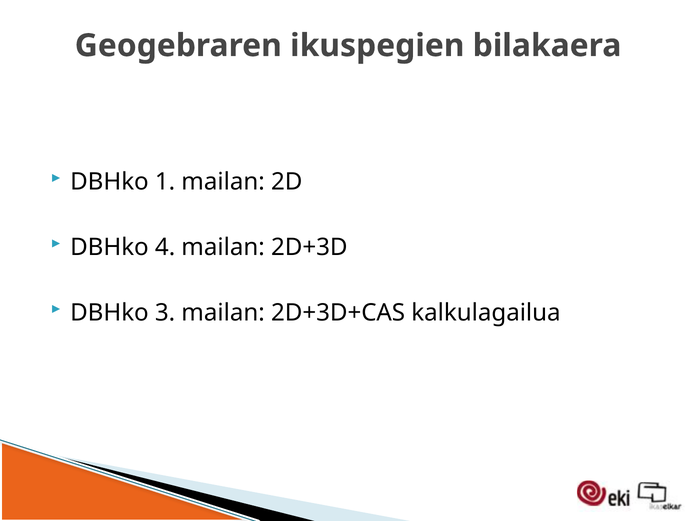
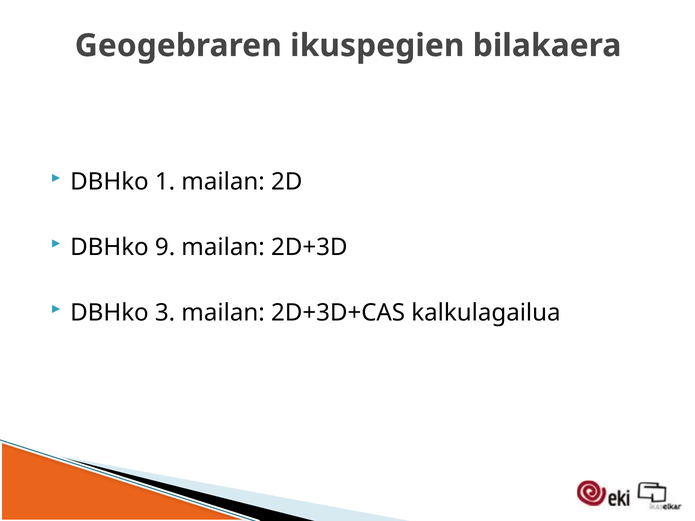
4: 4 -> 9
